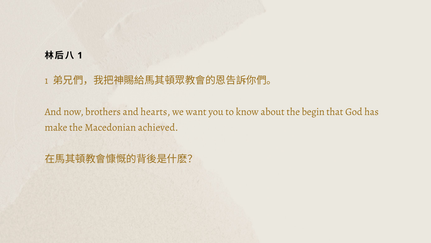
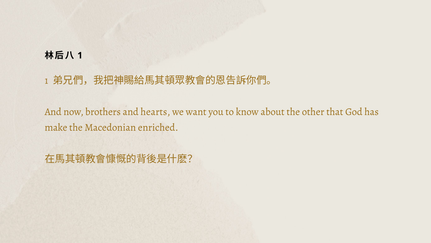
begin: begin -> other
achieved: achieved -> enriched
